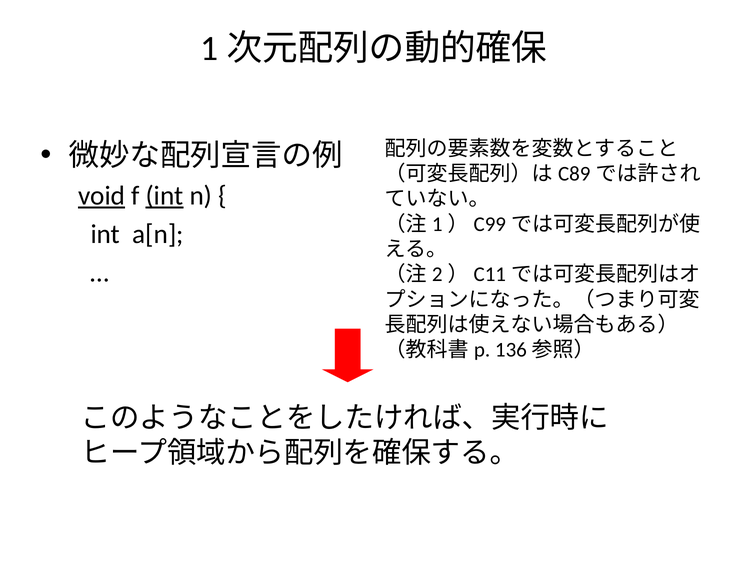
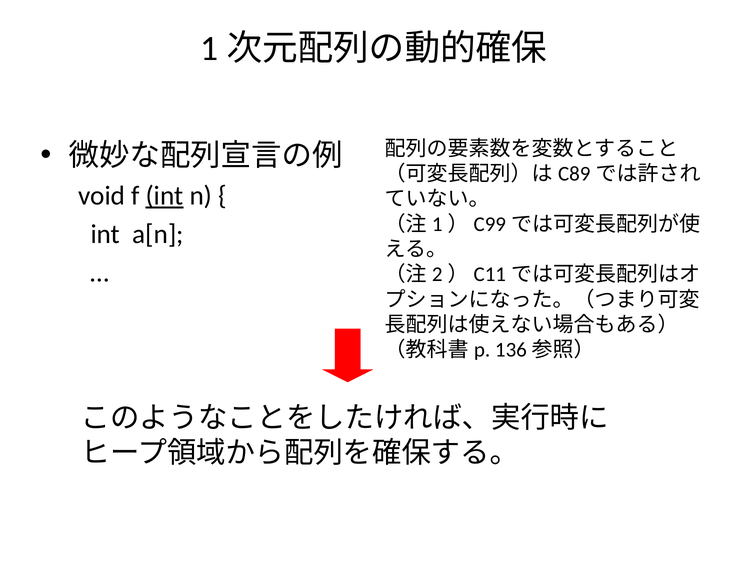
void underline: present -> none
